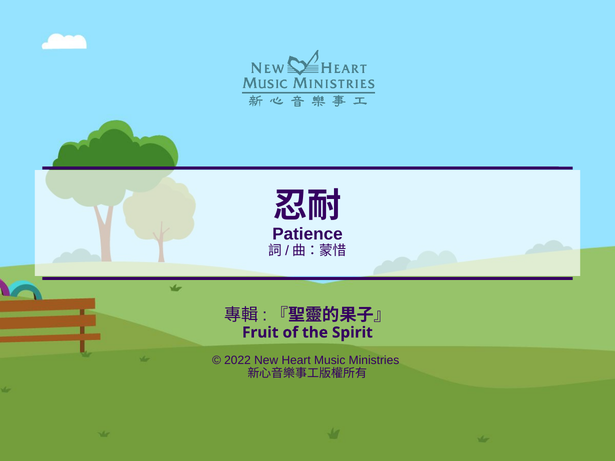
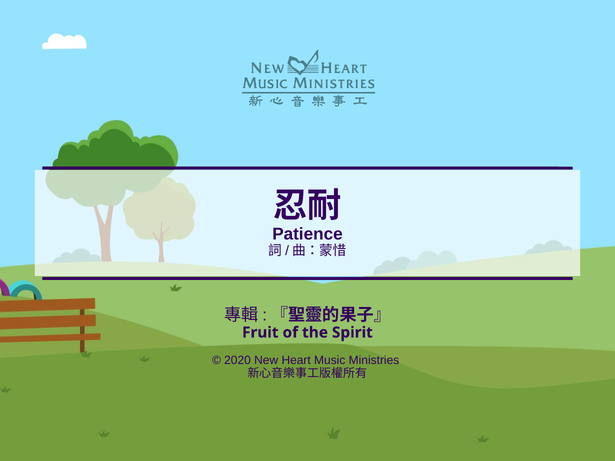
2022: 2022 -> 2020
